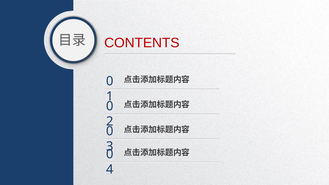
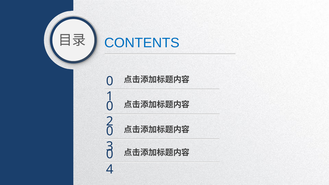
CONTENTS colour: red -> blue
